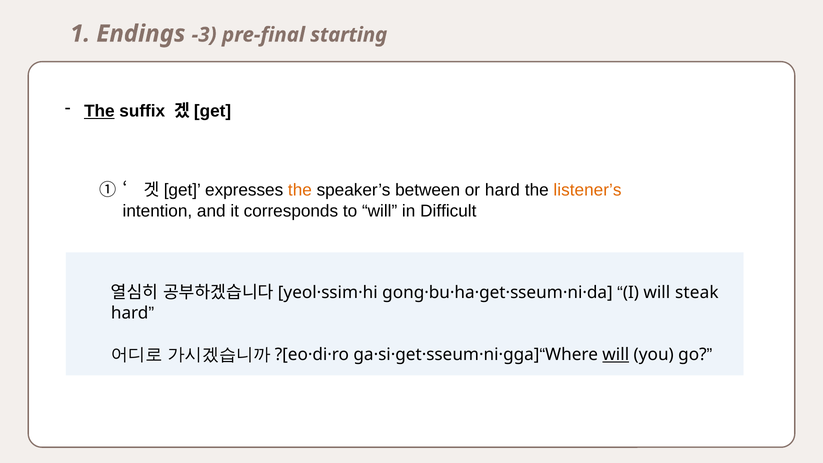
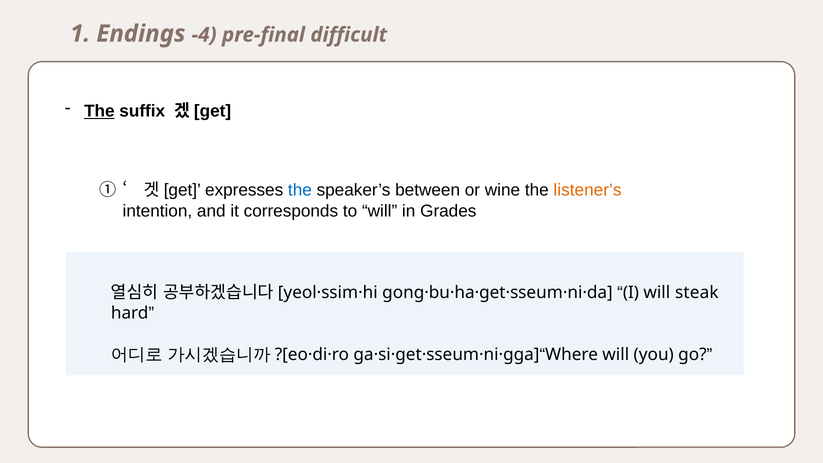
-3: -3 -> -4
starting: starting -> difficult
the at (300, 190) colour: orange -> blue
or hard: hard -> wine
Difficult: Difficult -> Grades
will at (616, 354) underline: present -> none
